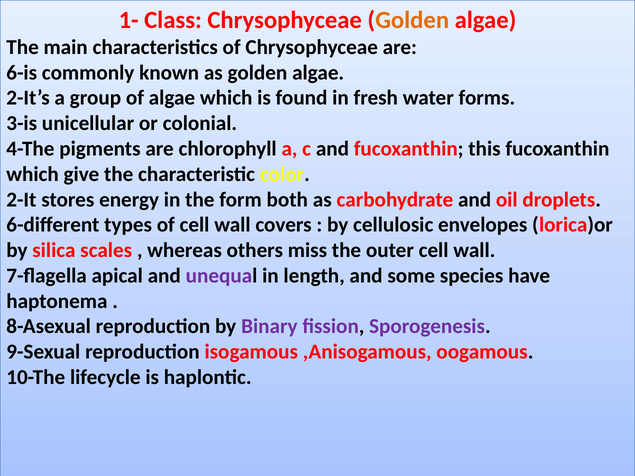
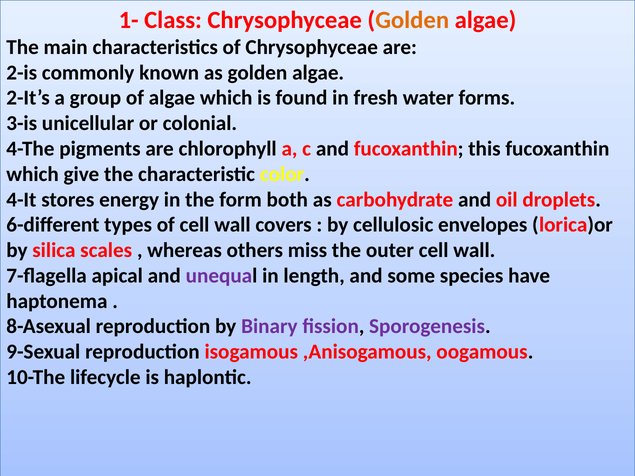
6-is: 6-is -> 2-is
2-It: 2-It -> 4-It
